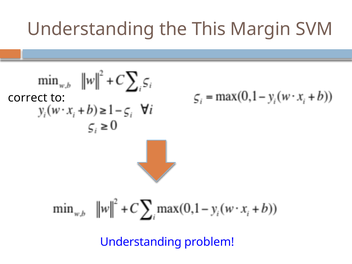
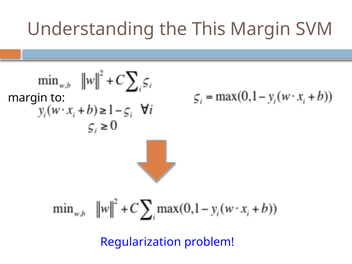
correct at (28, 98): correct -> margin
Understanding at (141, 242): Understanding -> Regularization
